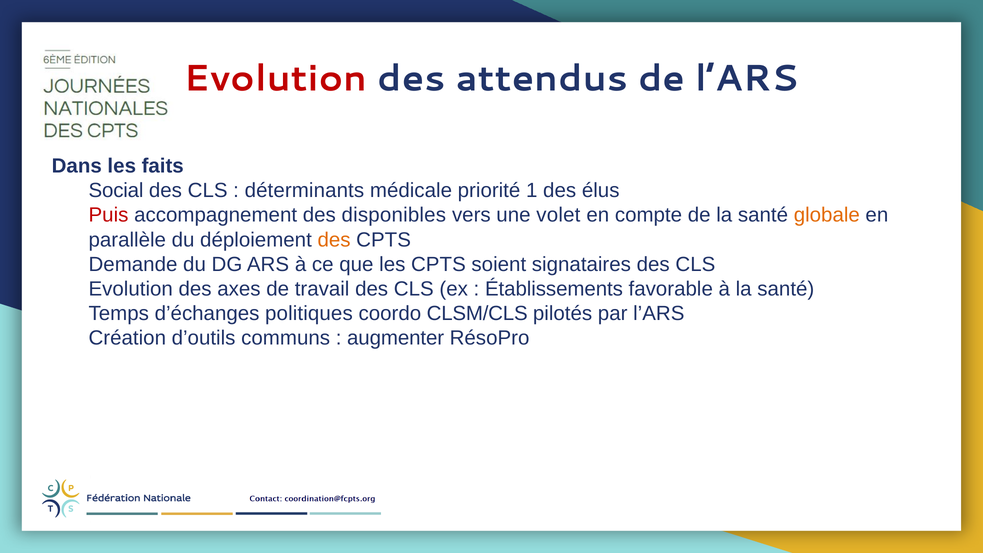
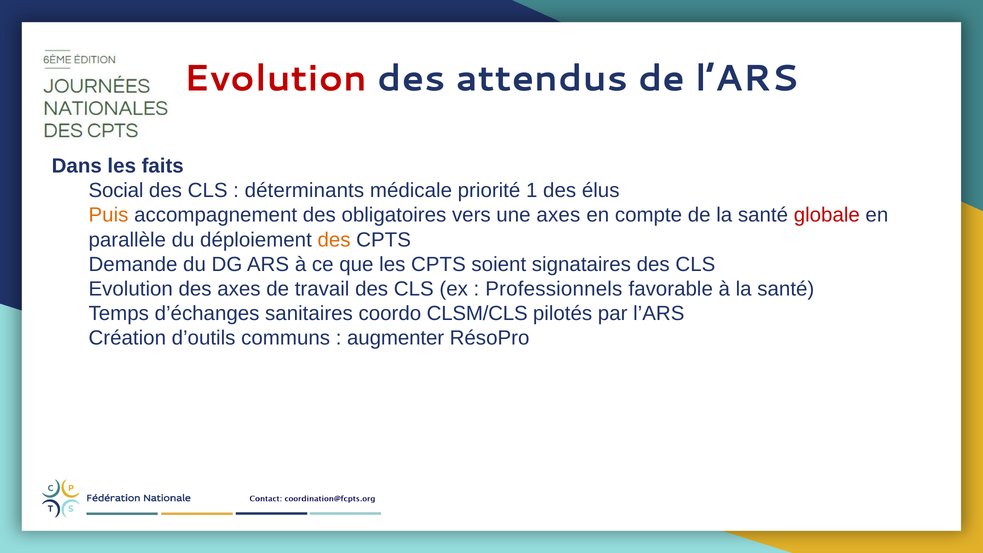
Puis colour: red -> orange
disponibles: disponibles -> obligatoires
une volet: volet -> axes
globale colour: orange -> red
Établissements: Établissements -> Professionnels
politiques: politiques -> sanitaires
